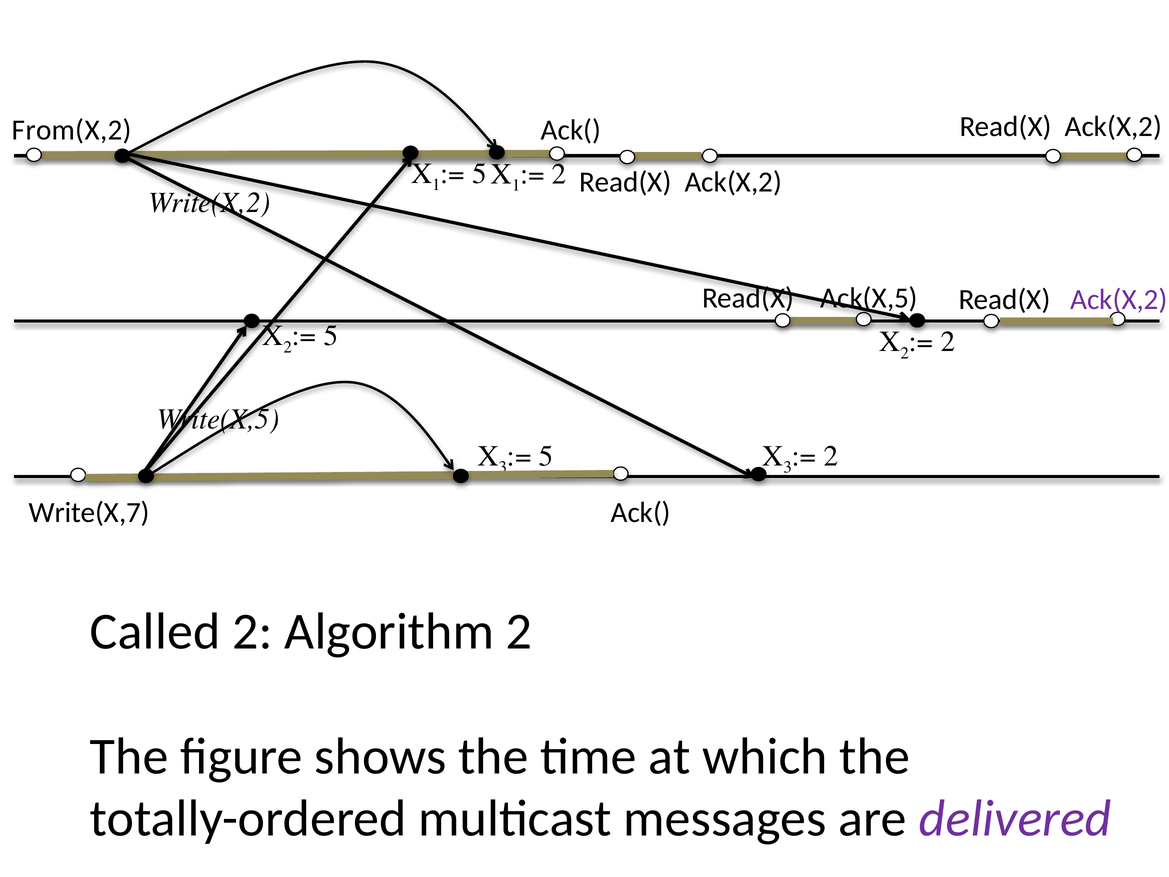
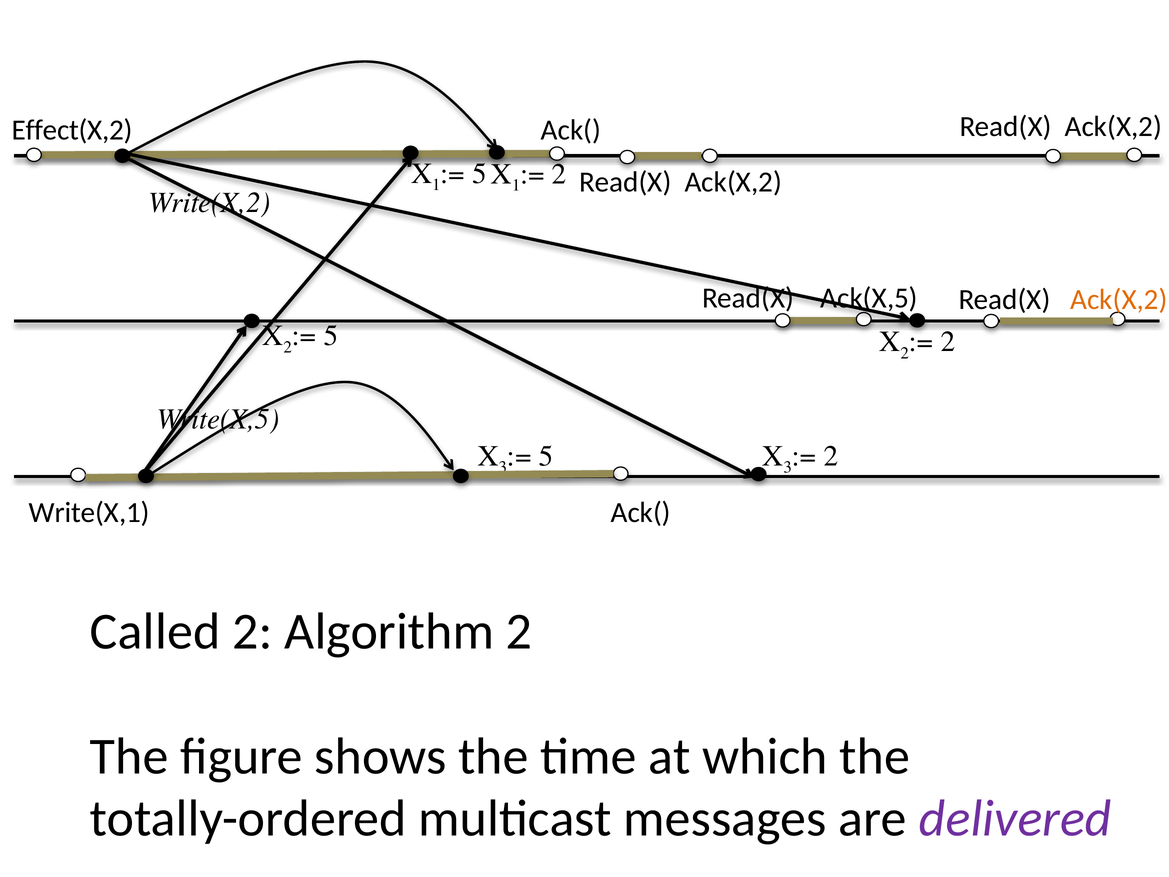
From(X,2: From(X,2 -> Effect(X,2
Ack(X,2 at (1119, 300) colour: purple -> orange
Write(X,7: Write(X,7 -> Write(X,1
